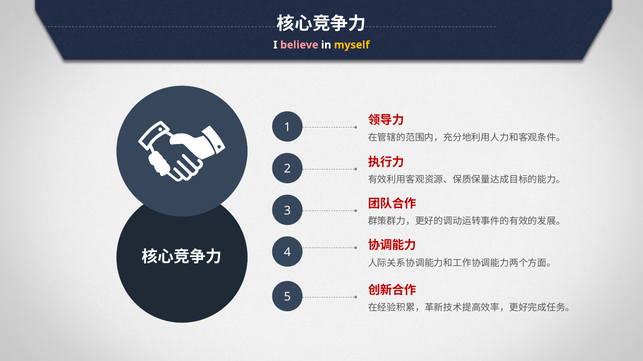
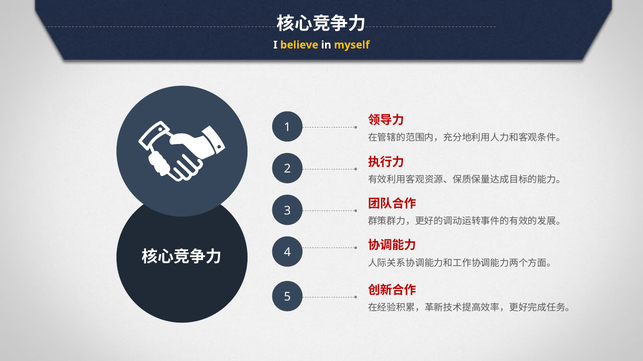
believe colour: pink -> yellow
